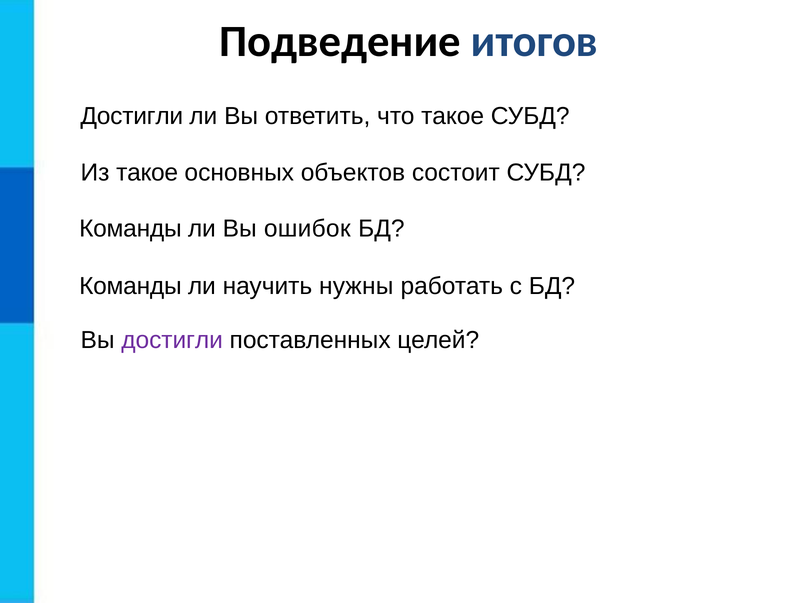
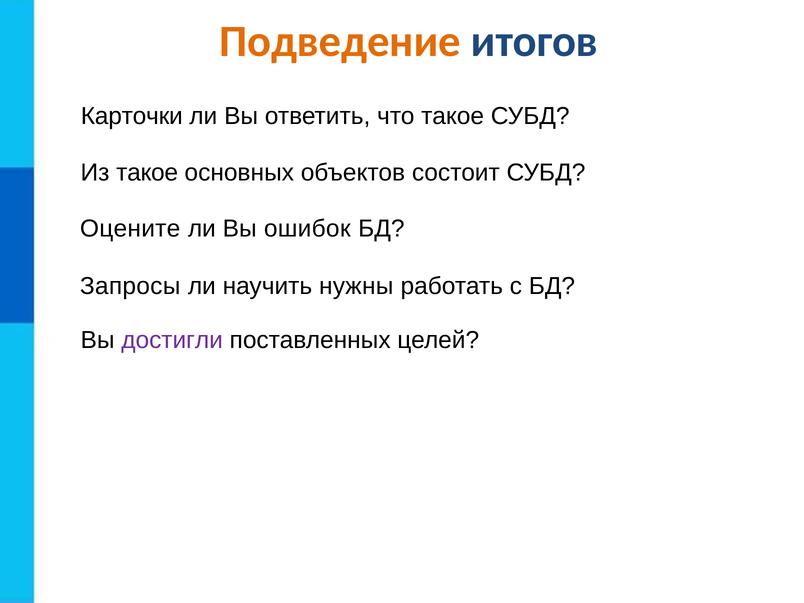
Подведение colour: black -> orange
Достигли at (132, 116): Достигли -> Карточки
Команды at (130, 228): Команды -> Оцените
Команды at (130, 286): Команды -> Запросы
